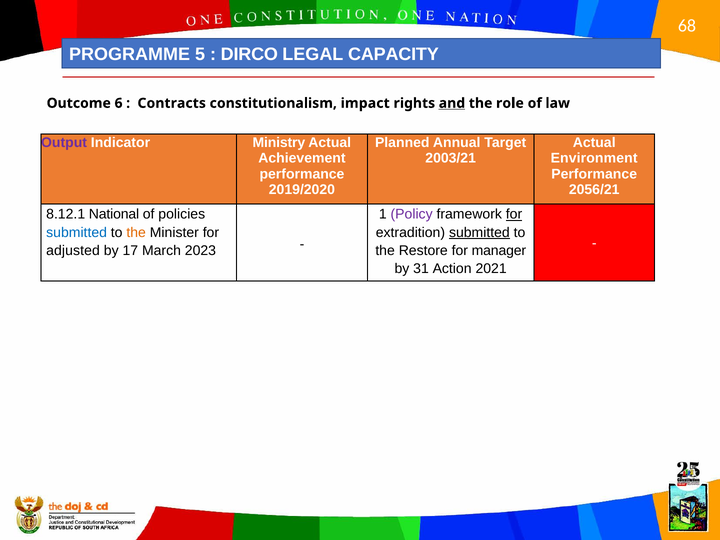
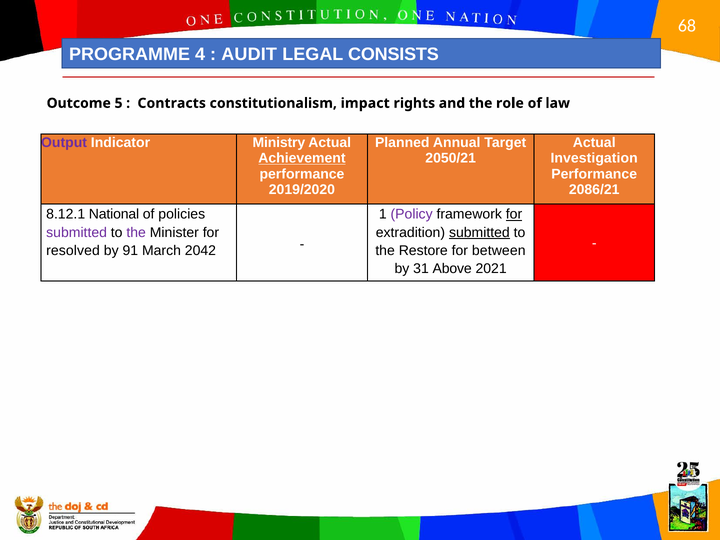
5: 5 -> 4
DIRCO: DIRCO -> AUDIT
CAPACITY: CAPACITY -> CONSISTS
6: 6 -> 5
and underline: present -> none
Achievement underline: none -> present
2003/21: 2003/21 -> 2050/21
Environment: Environment -> Investigation
2056/21: 2056/21 -> 2086/21
submitted at (77, 232) colour: blue -> purple
the at (136, 232) colour: orange -> purple
adjusted: adjusted -> resolved
17: 17 -> 91
2023: 2023 -> 2042
manager: manager -> between
Action: Action -> Above
